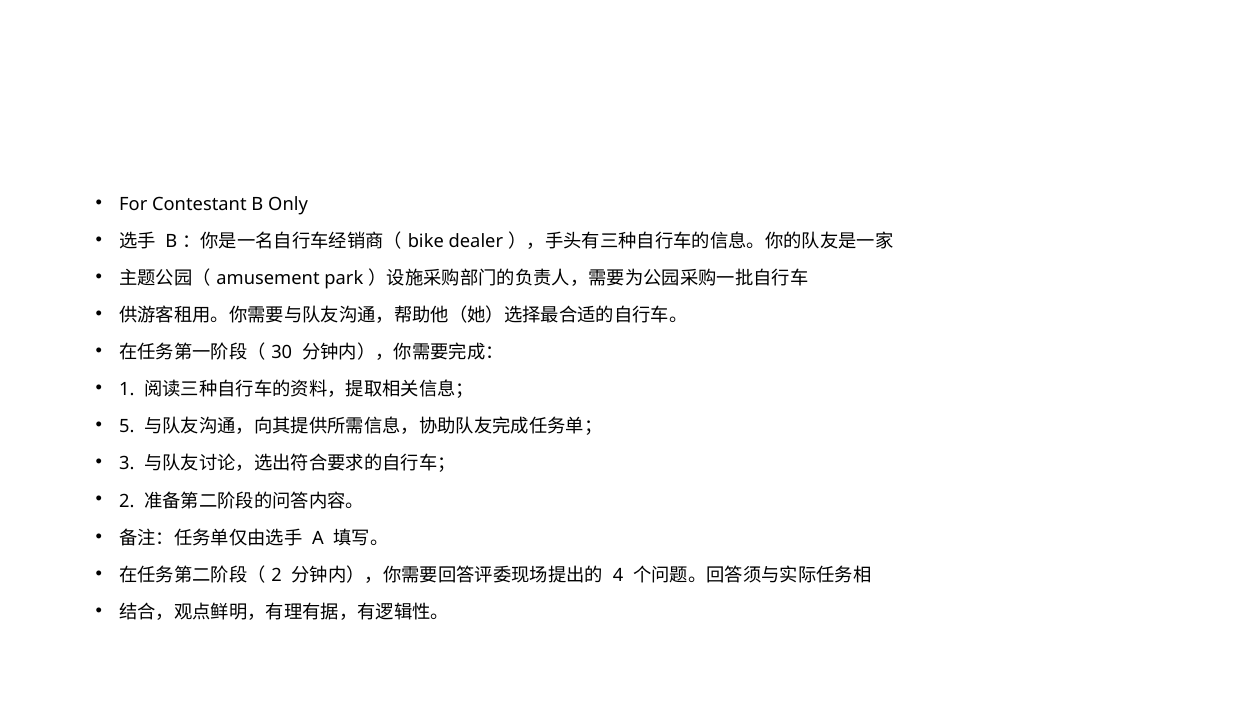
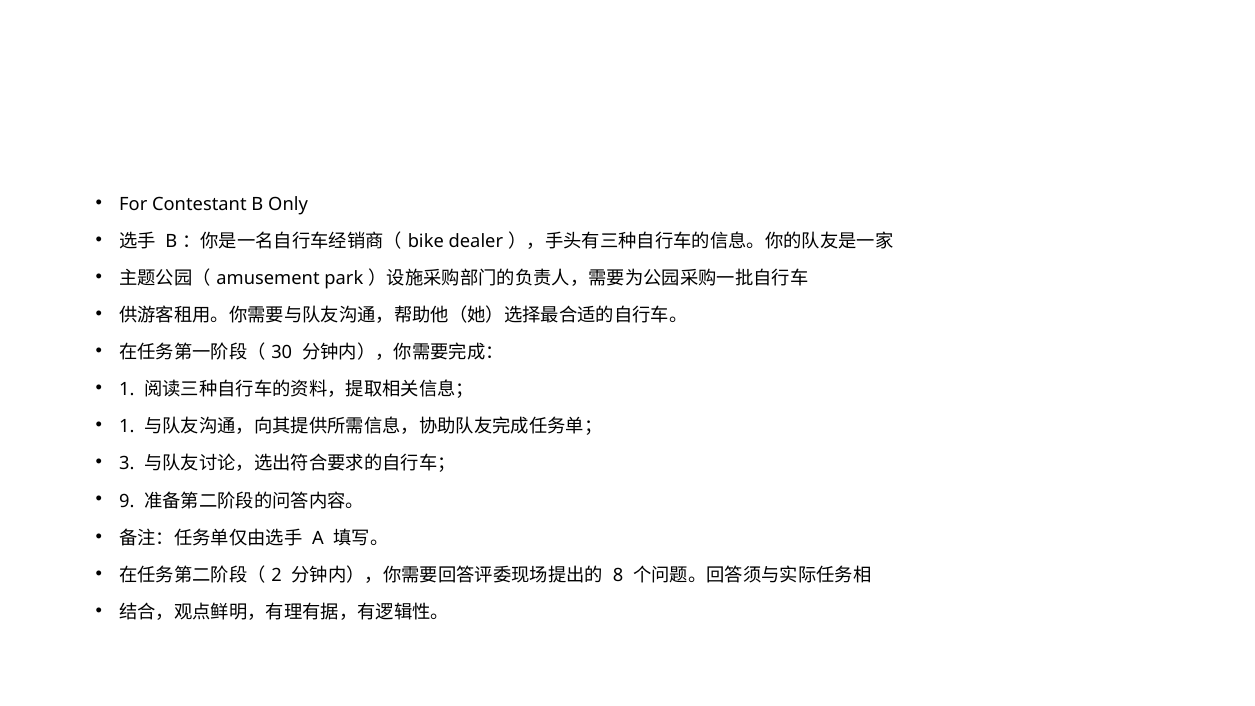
5 at (127, 427): 5 -> 1
2 at (127, 501): 2 -> 9
4: 4 -> 8
